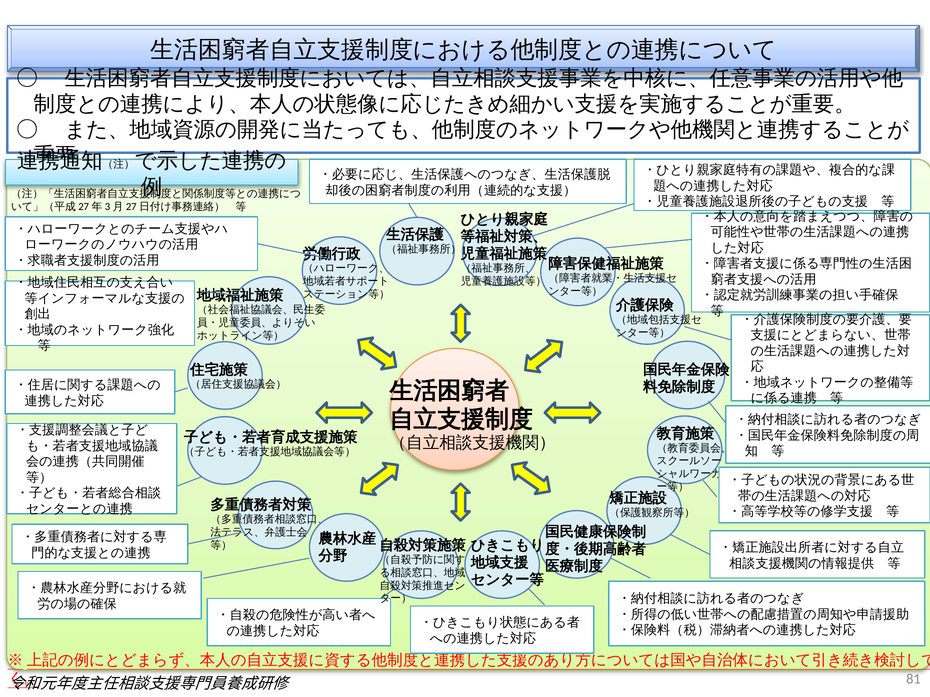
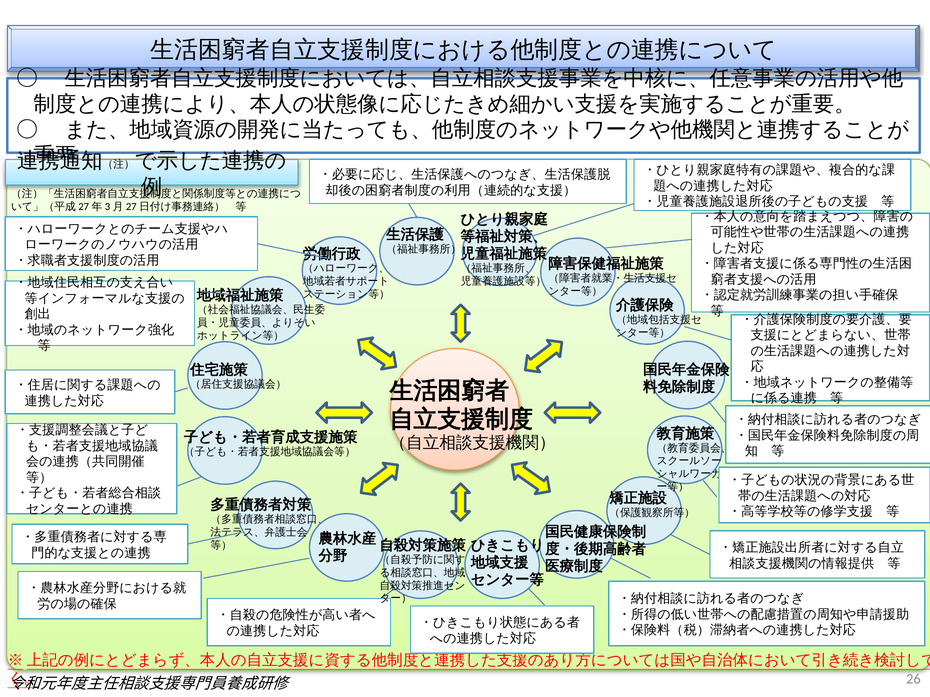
81: 81 -> 26
